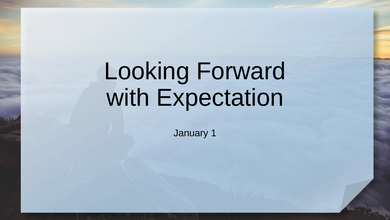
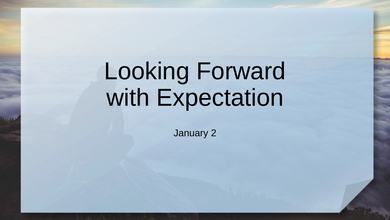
1: 1 -> 2
